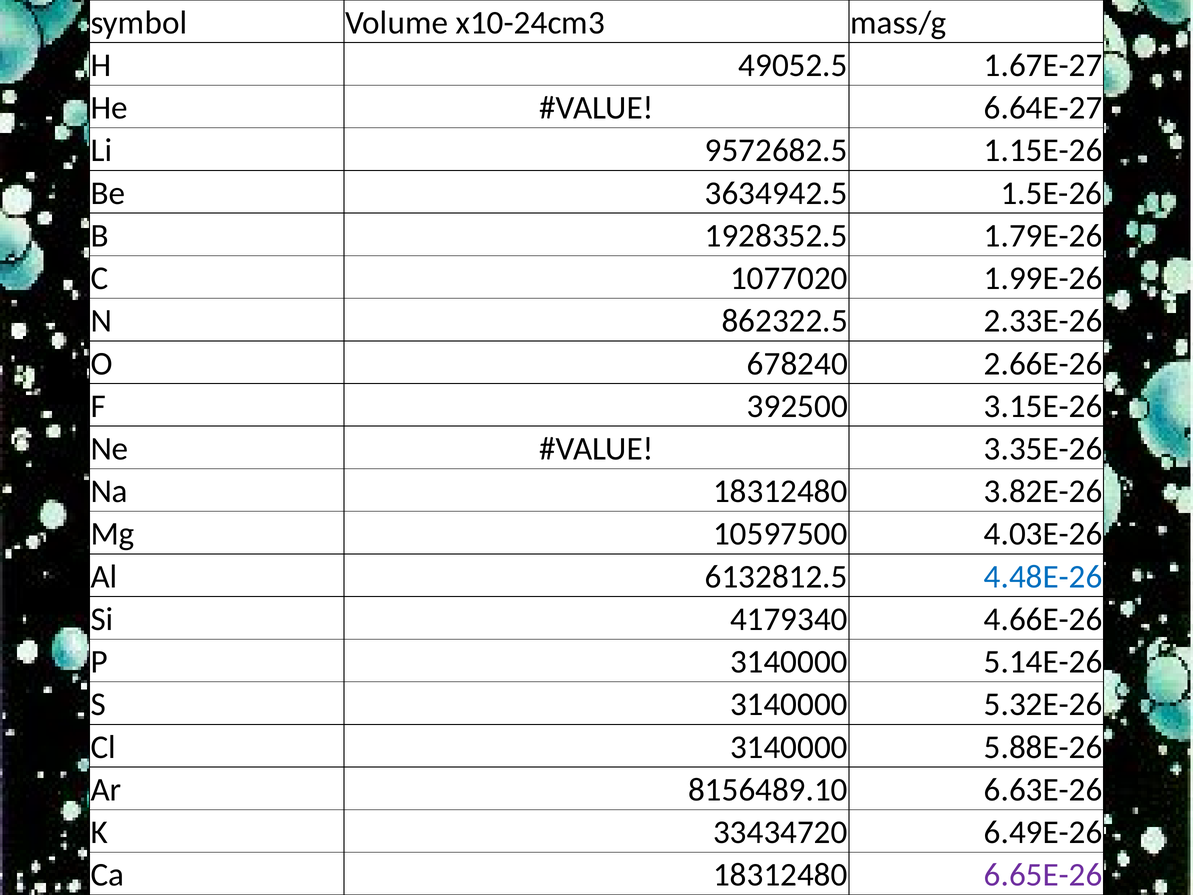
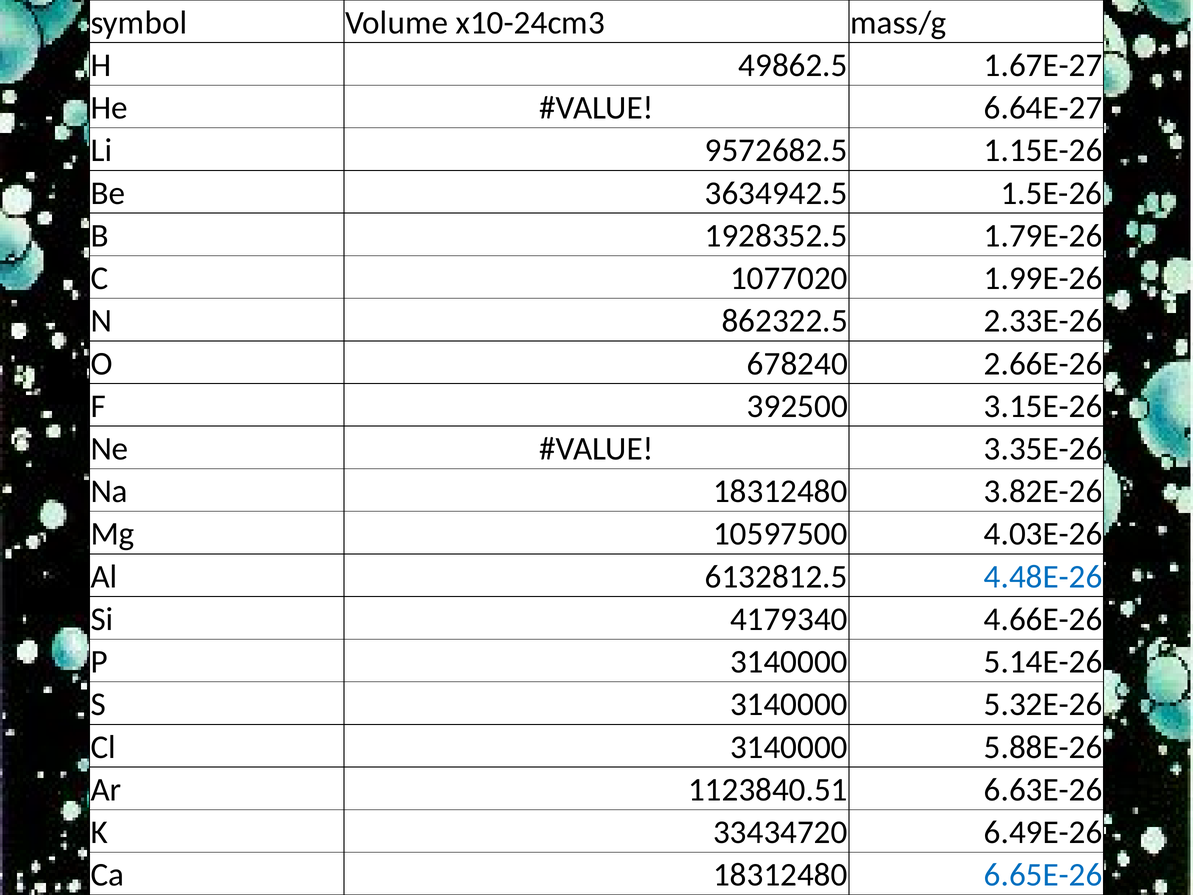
49052.5: 49052.5 -> 49862.5
8156489.10: 8156489.10 -> 1123840.51
6.65E-26 colour: purple -> blue
